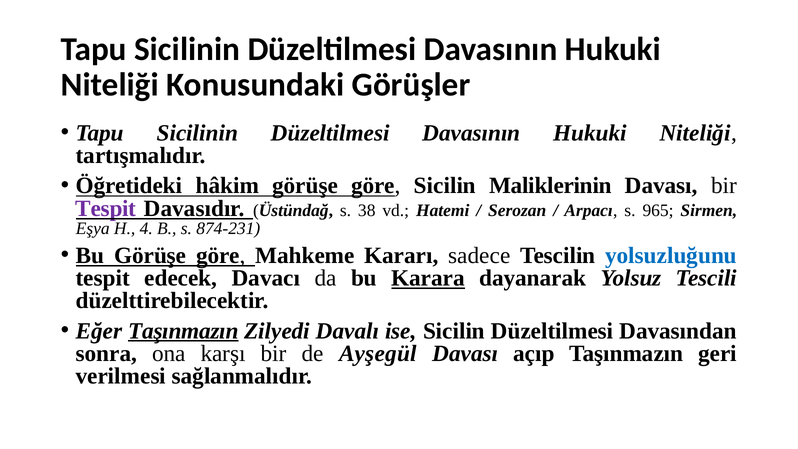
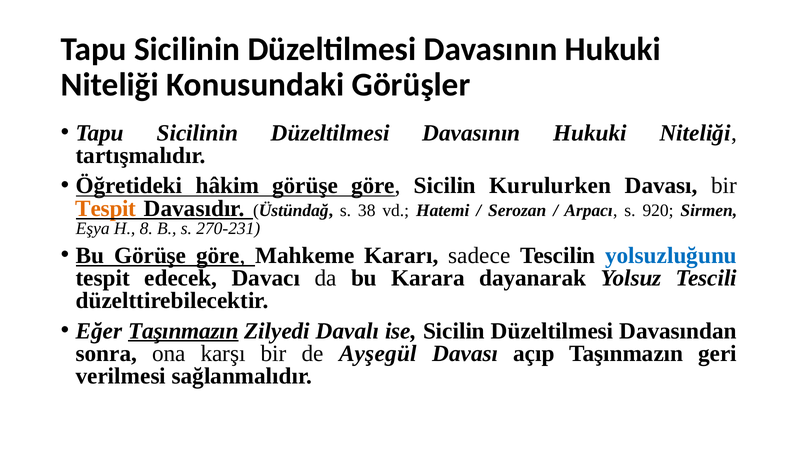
Maliklerinin: Maliklerinin -> Kurulurken
Tespit at (106, 208) colour: purple -> orange
965: 965 -> 920
4: 4 -> 8
874-231: 874-231 -> 270-231
Karara underline: present -> none
